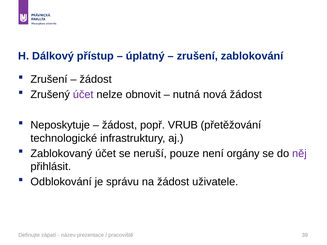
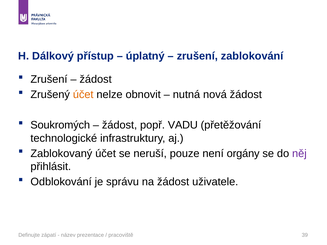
účet at (83, 95) colour: purple -> orange
Neposkytuje: Neposkytuje -> Soukromých
VRUB: VRUB -> VADU
